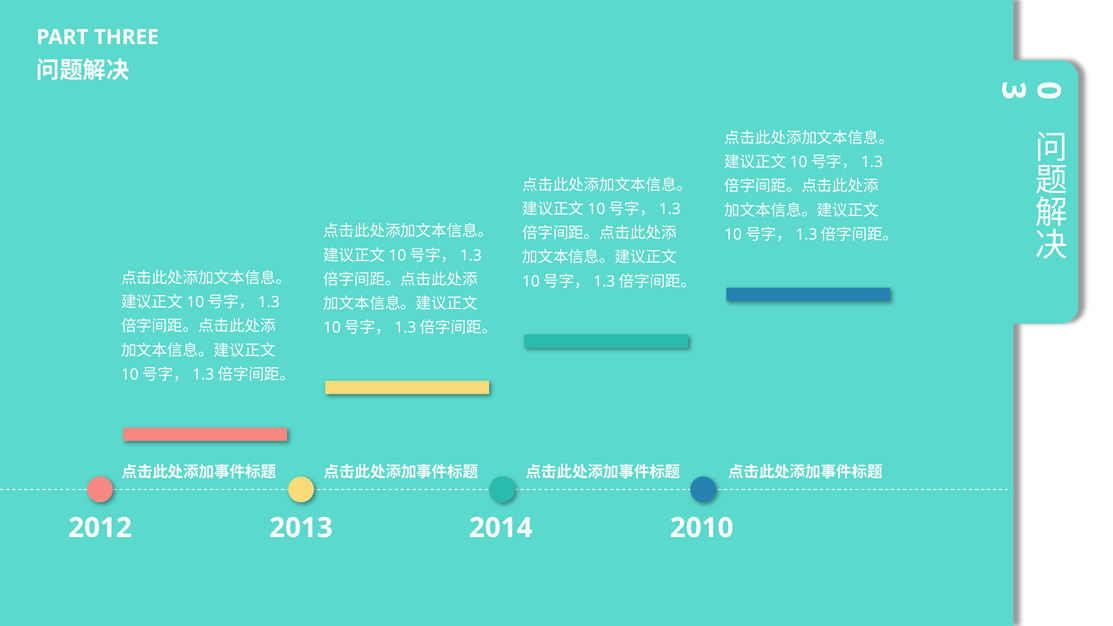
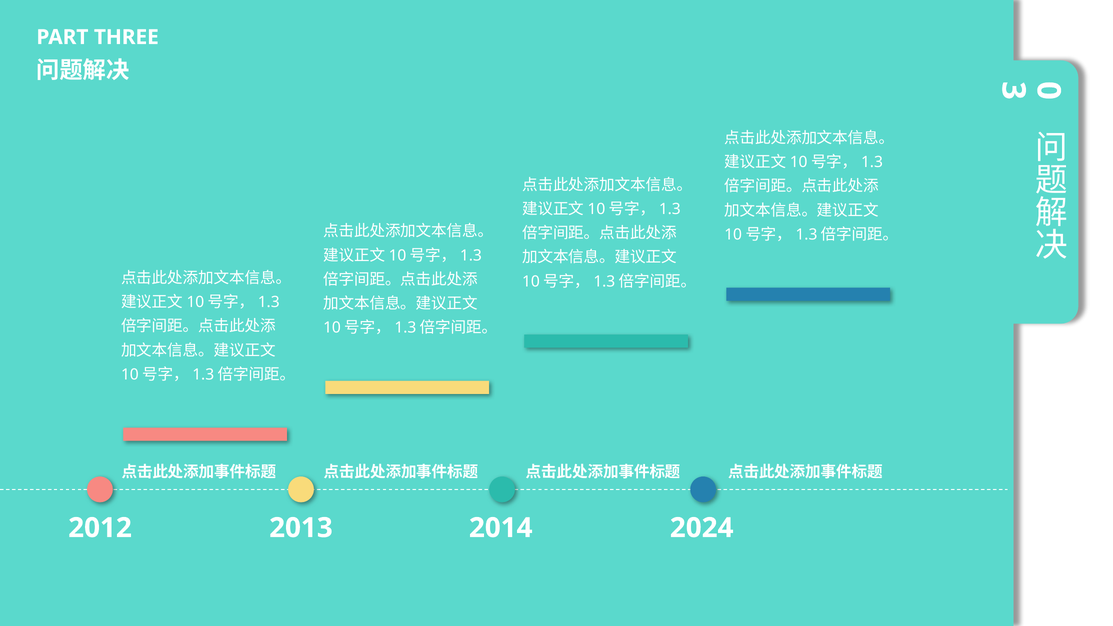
2010: 2010 -> 2024
